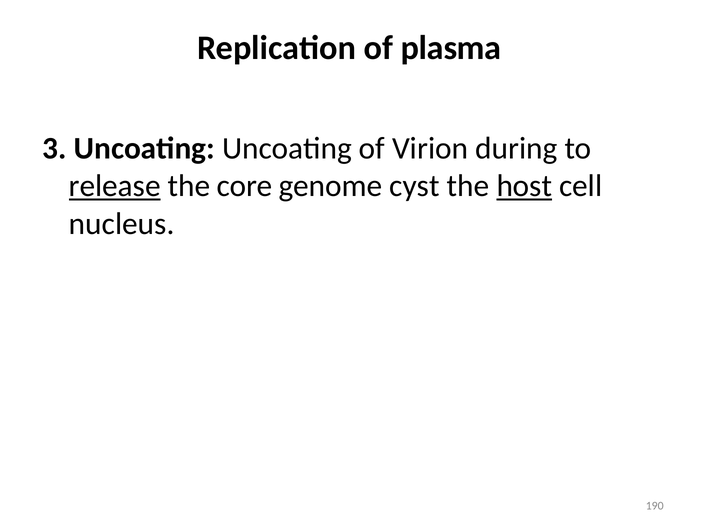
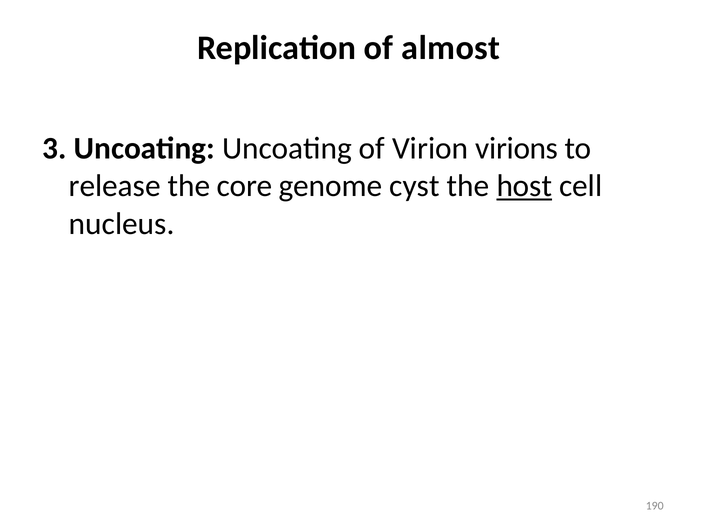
plasma: plasma -> almost
during: during -> virions
release underline: present -> none
